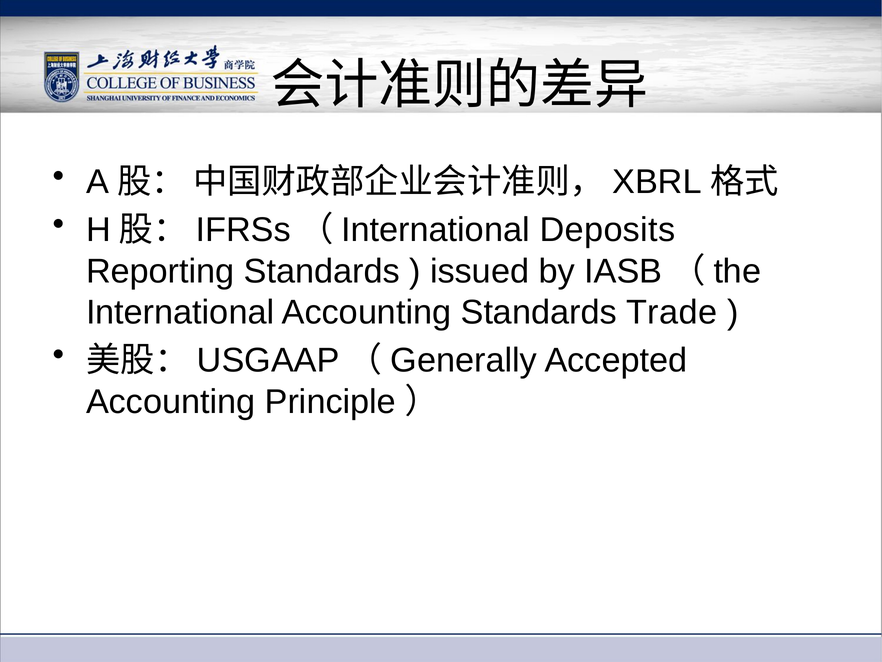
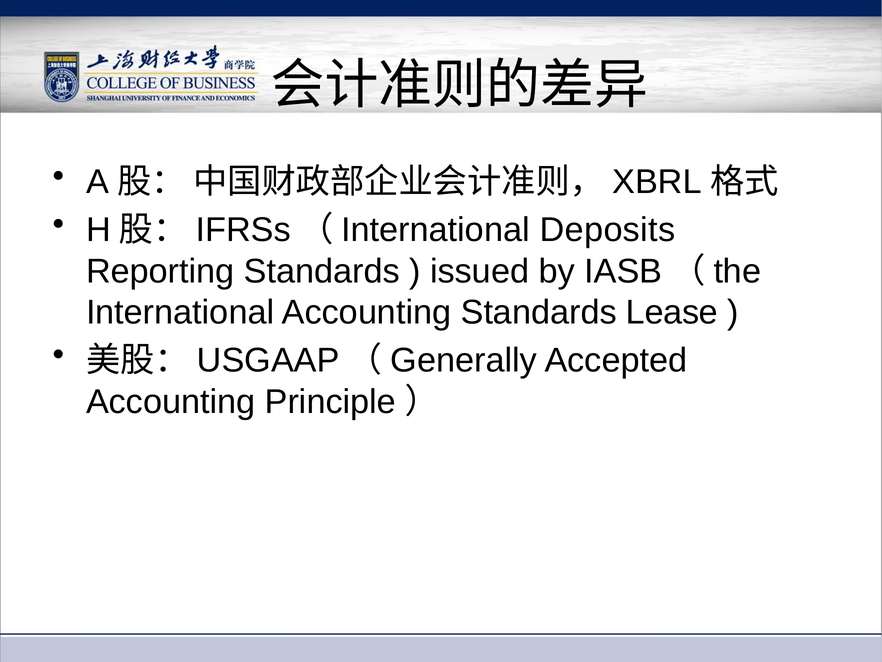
Trade: Trade -> Lease
